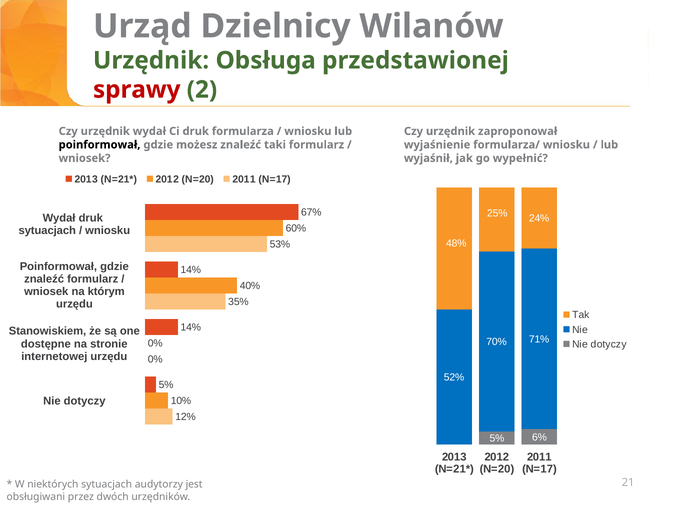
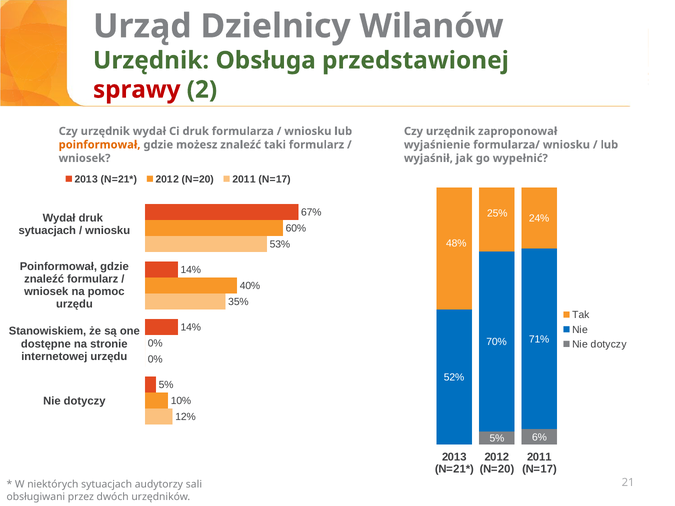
poinformował at (100, 145) colour: black -> orange
którym: którym -> pomoc
jest: jest -> sali
